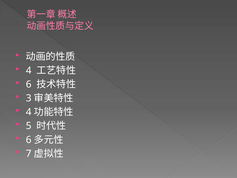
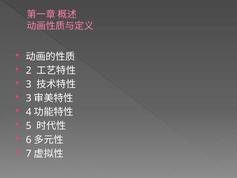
4 at (29, 70): 4 -> 2
6 at (29, 84): 6 -> 3
